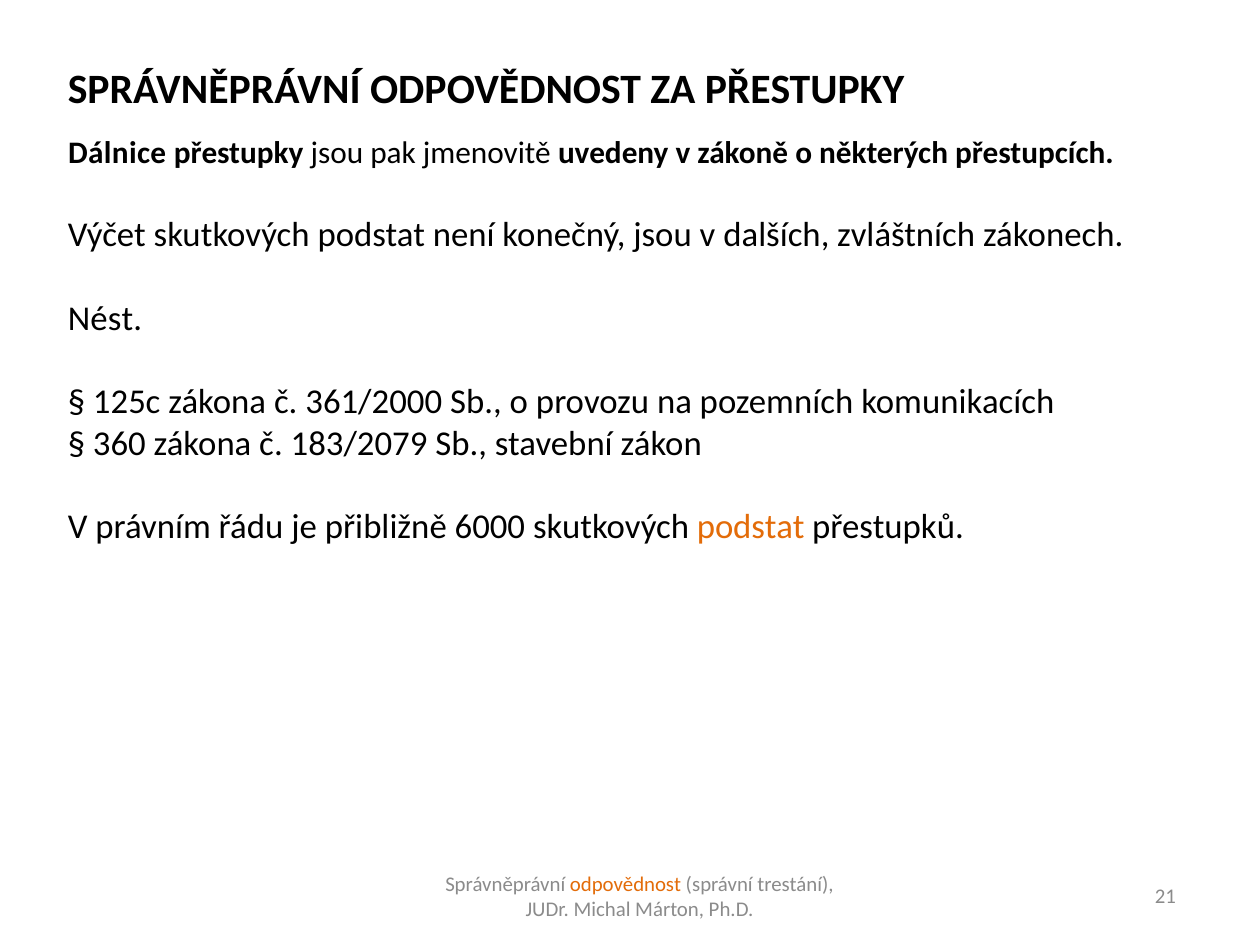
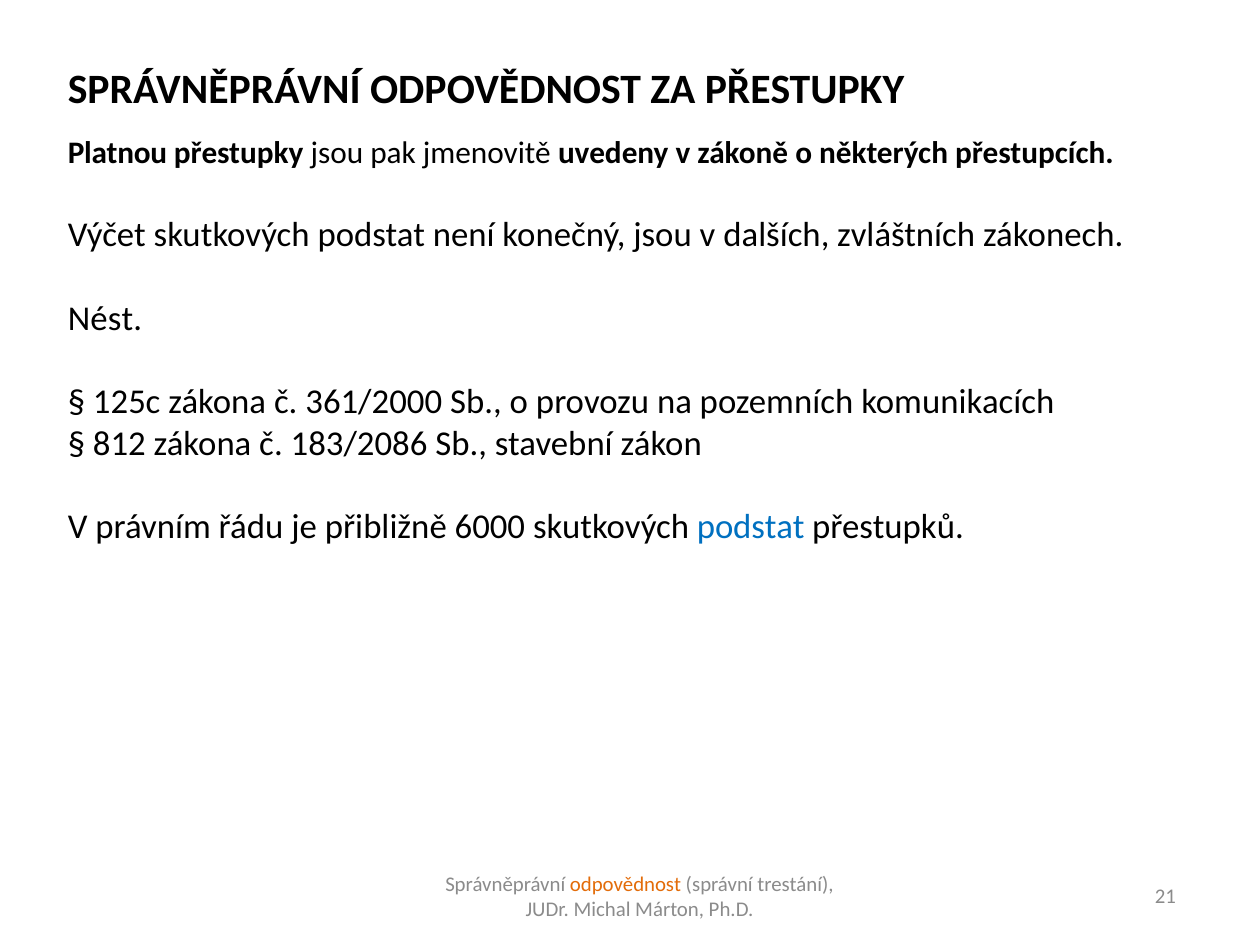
Dálnice: Dálnice -> Platnou
360: 360 -> 812
183/2079: 183/2079 -> 183/2086
podstat at (751, 527) colour: orange -> blue
